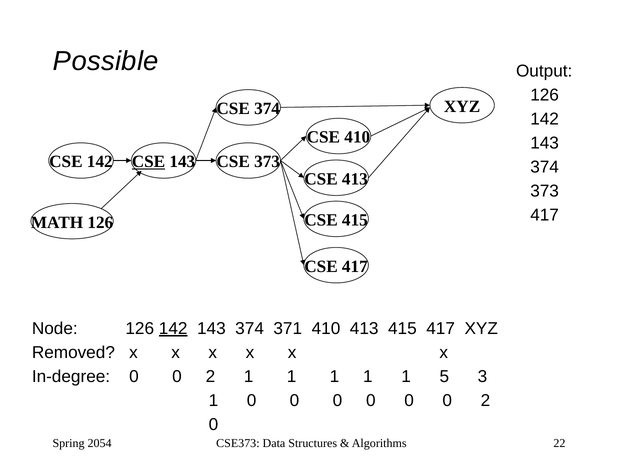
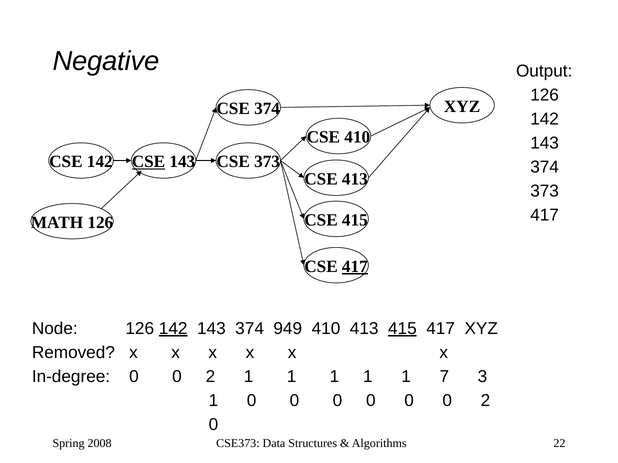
Possible: Possible -> Negative
417 at (355, 267) underline: none -> present
371: 371 -> 949
415 at (402, 329) underline: none -> present
5: 5 -> 7
2054: 2054 -> 2008
